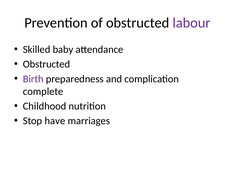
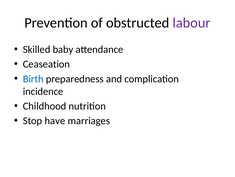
Obstructed at (46, 64): Obstructed -> Ceaseation
Birth colour: purple -> blue
complete: complete -> incidence
